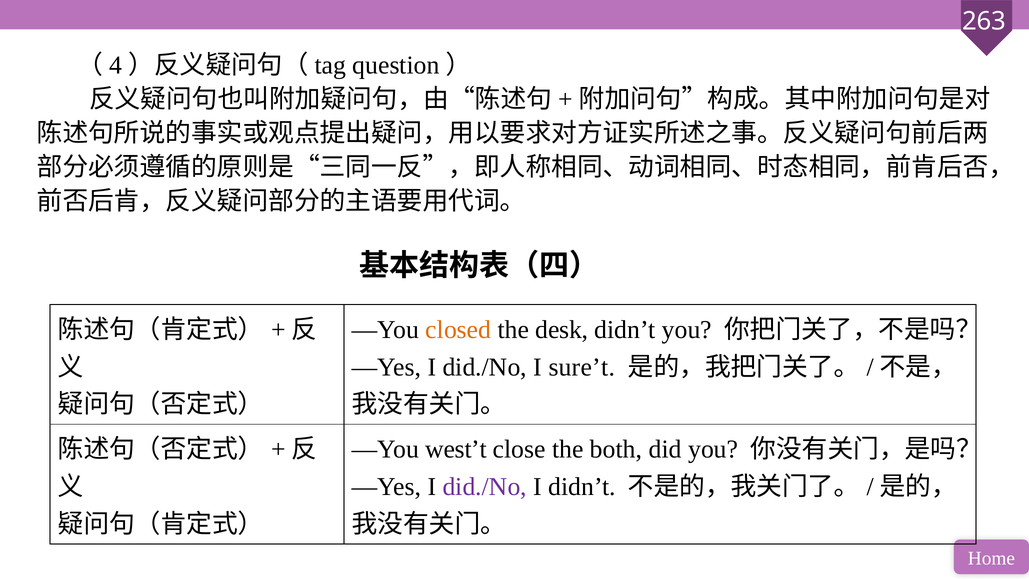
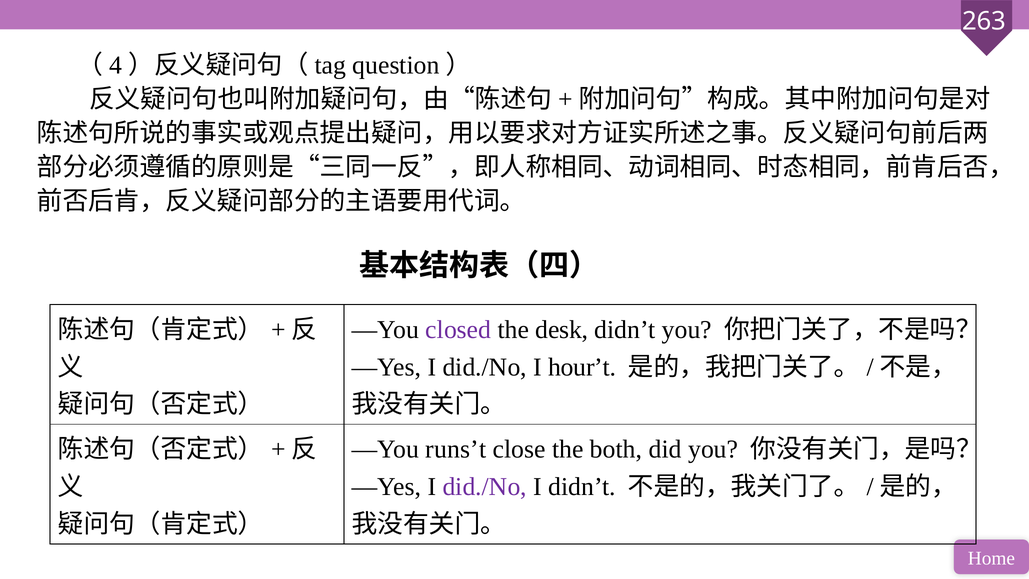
closed colour: orange -> purple
sure’t: sure’t -> hour’t
west’t: west’t -> runs’t
